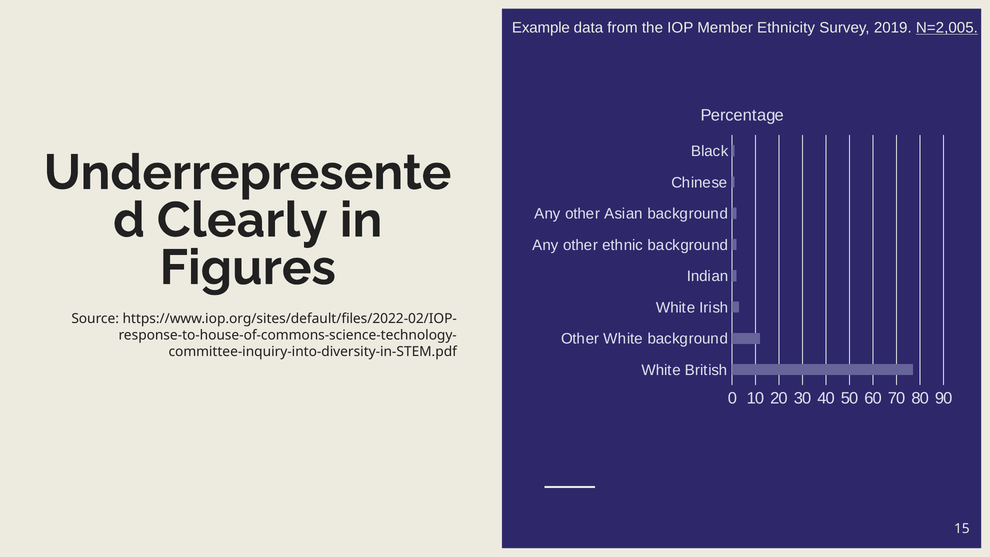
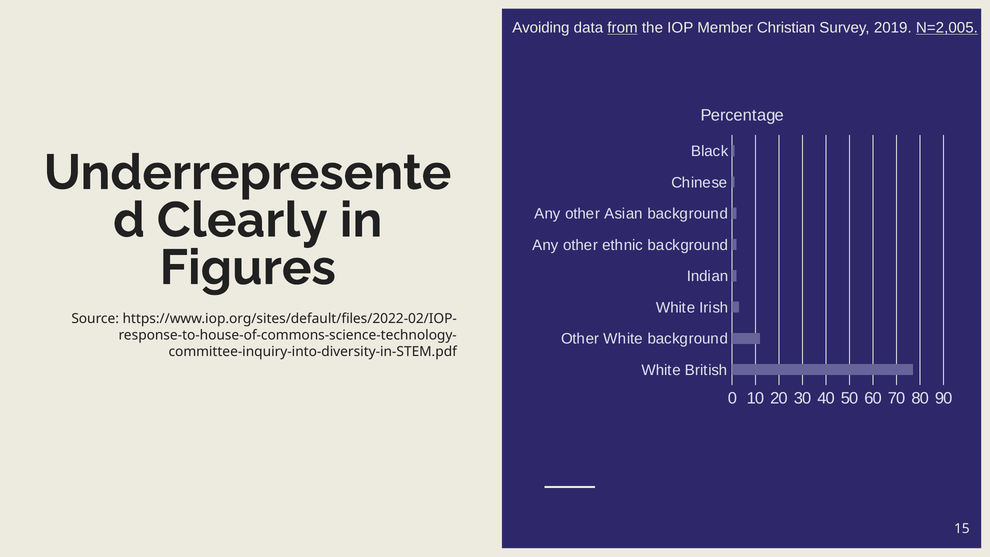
Example: Example -> Avoiding
from underline: none -> present
Ethnicity: Ethnicity -> Christian
